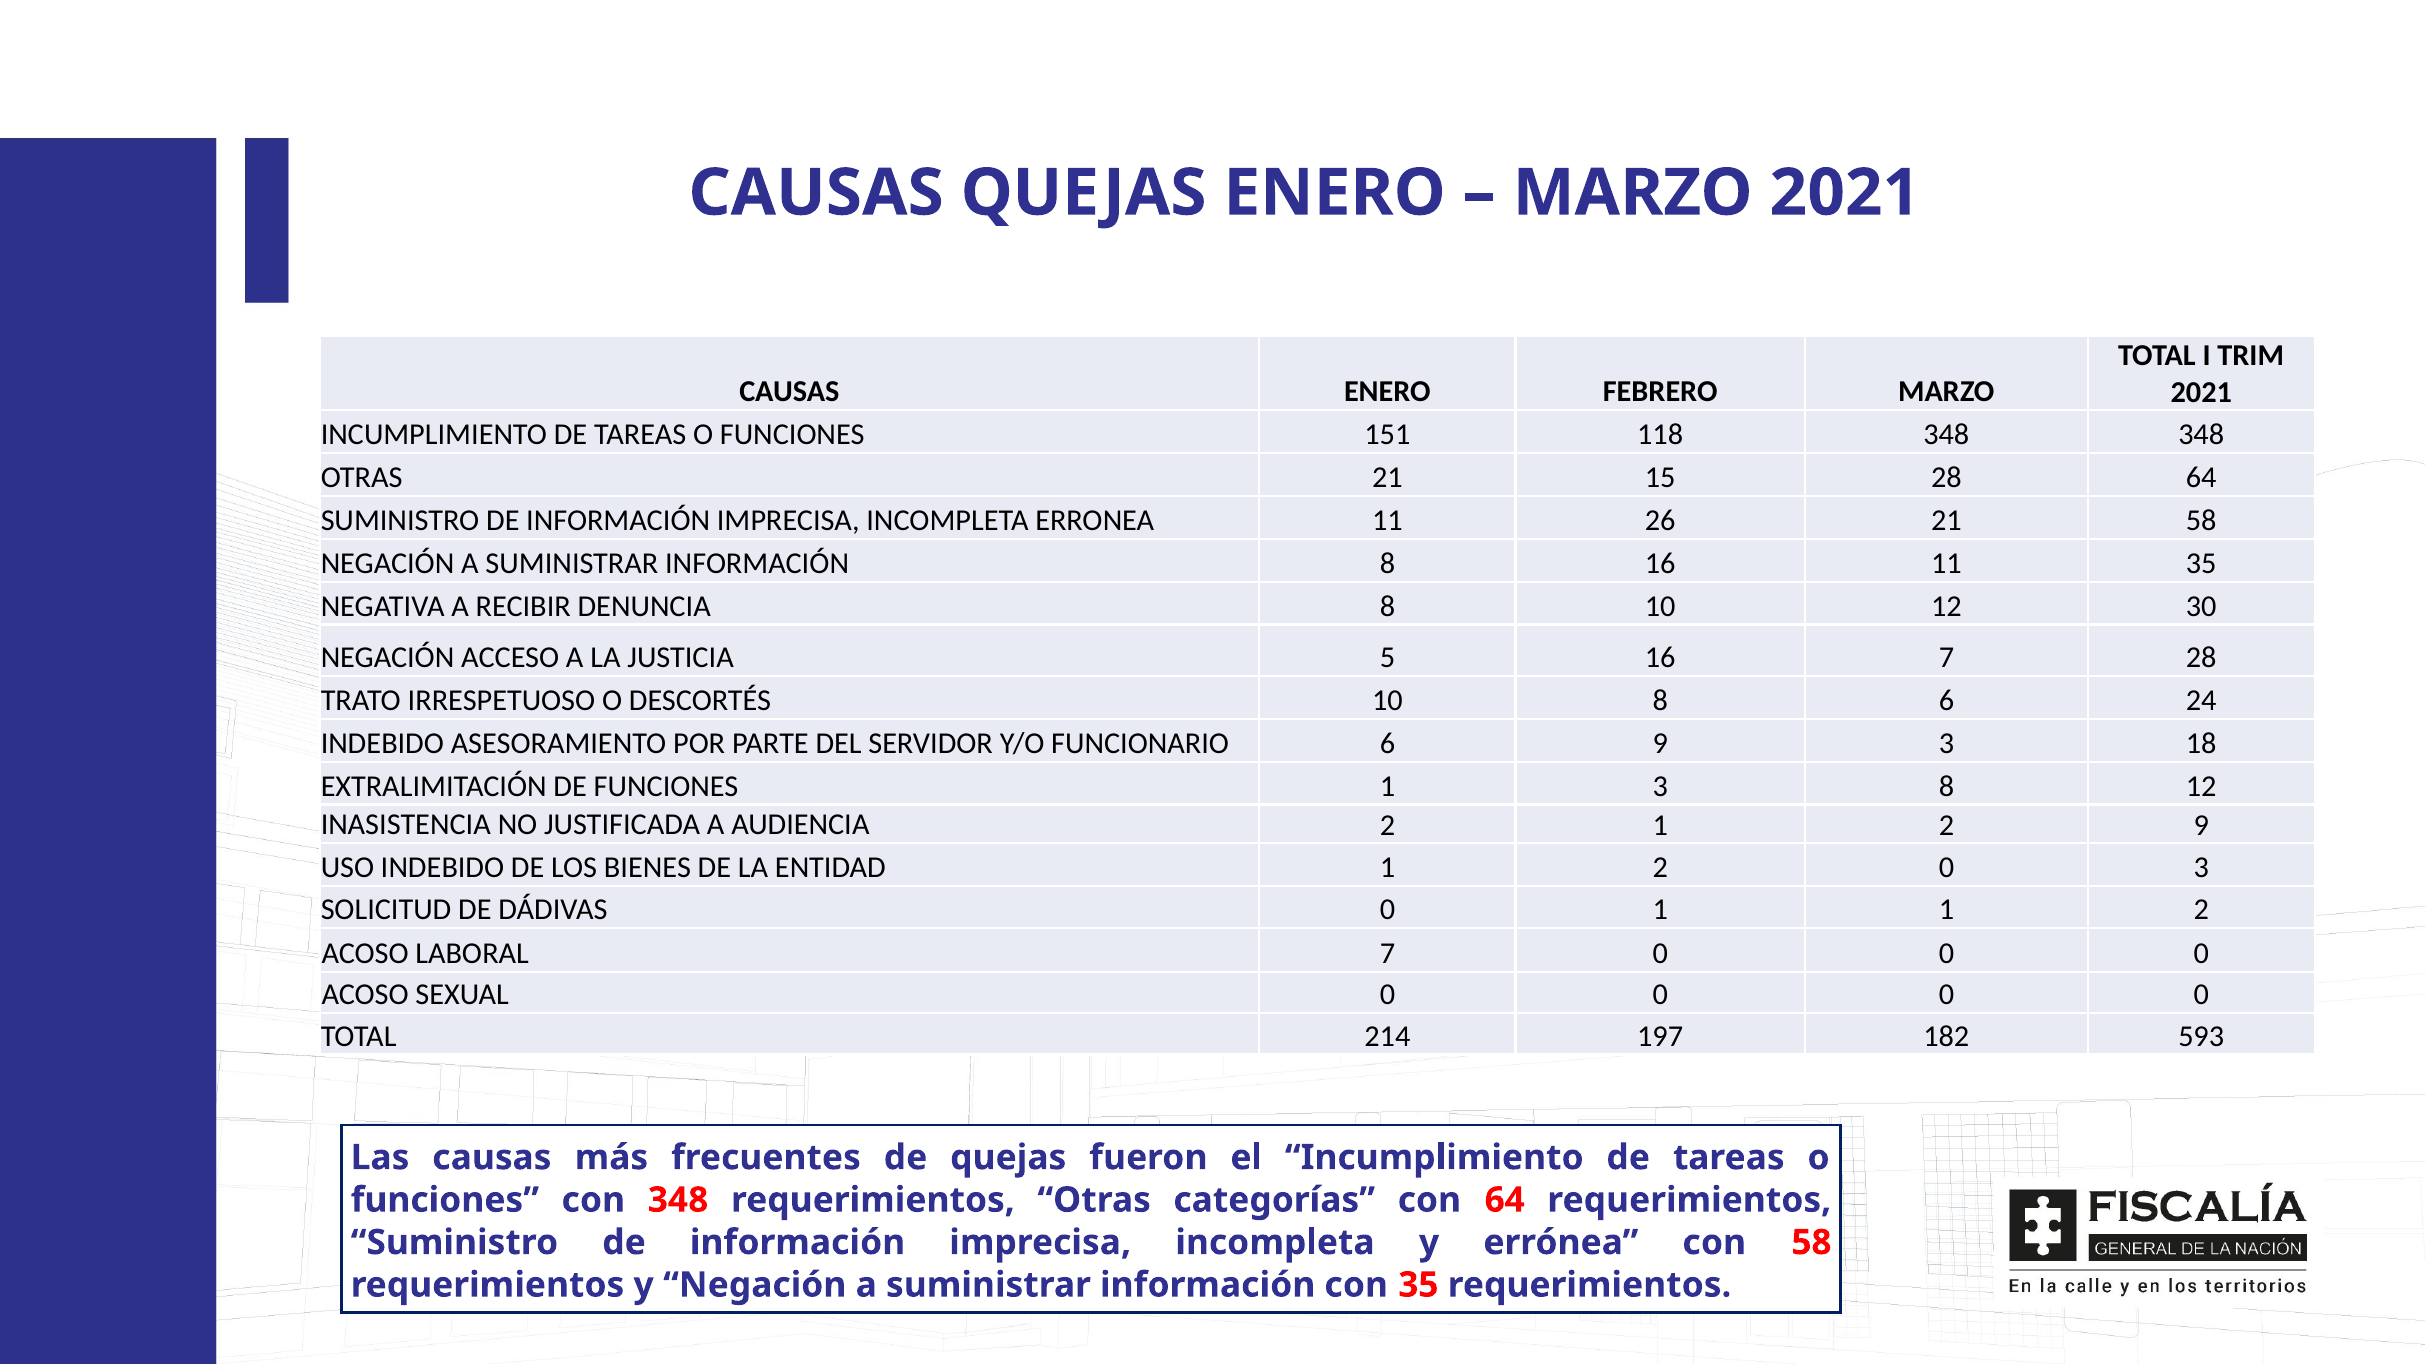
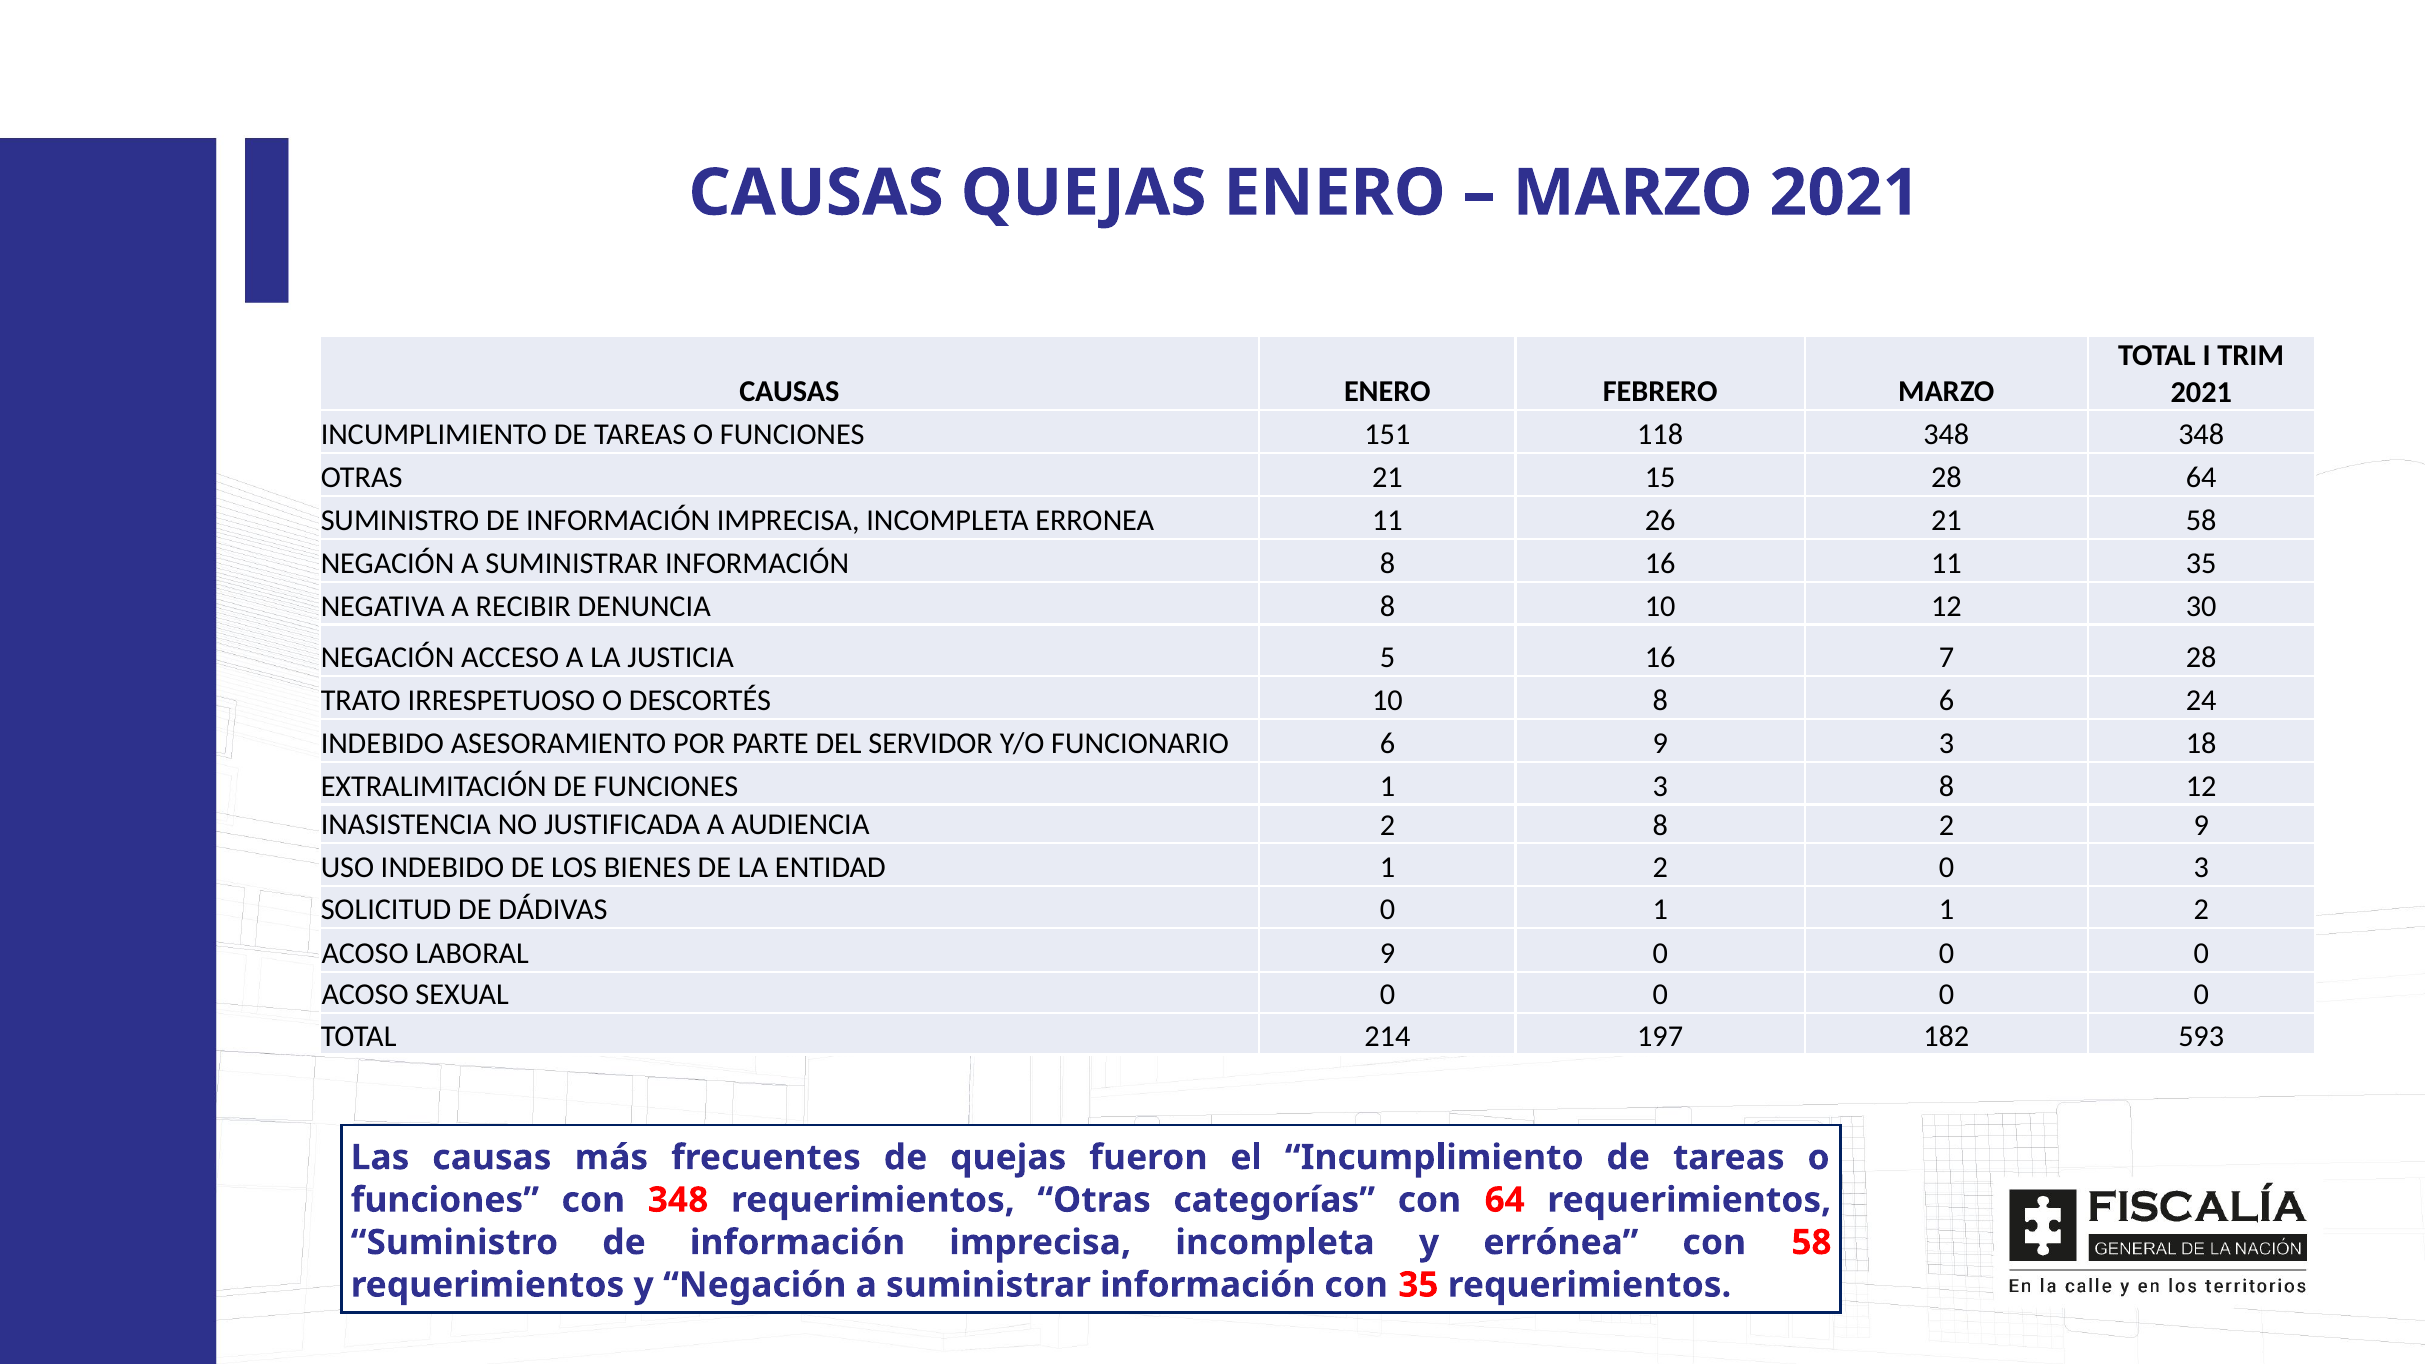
2 1: 1 -> 8
LABORAL 7: 7 -> 9
